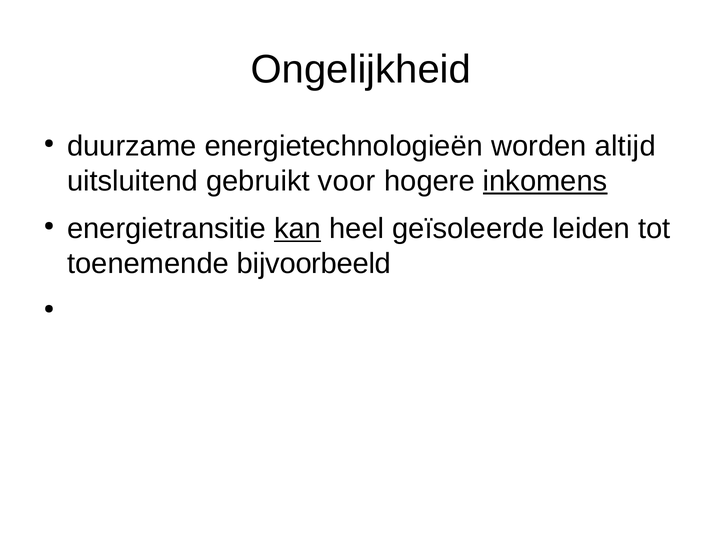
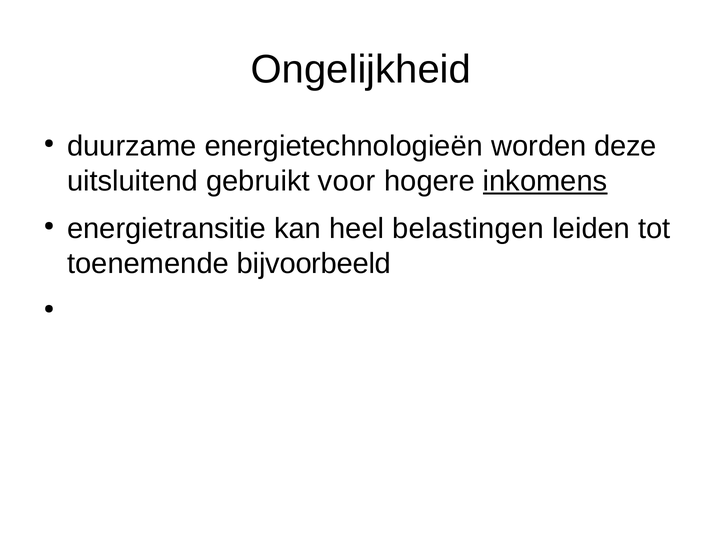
altijd: altijd -> deze
kan underline: present -> none
geïsoleerde: geïsoleerde -> belastingen
